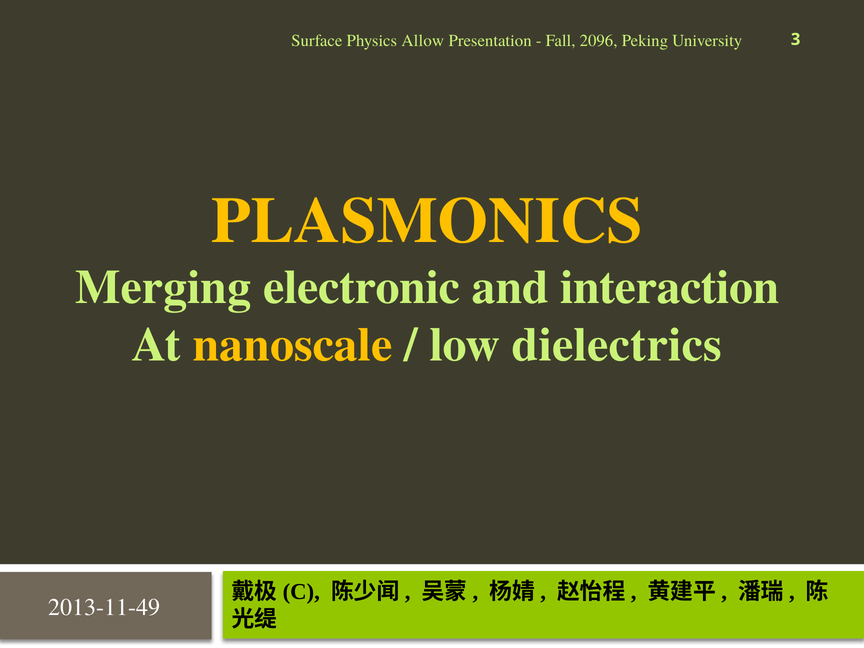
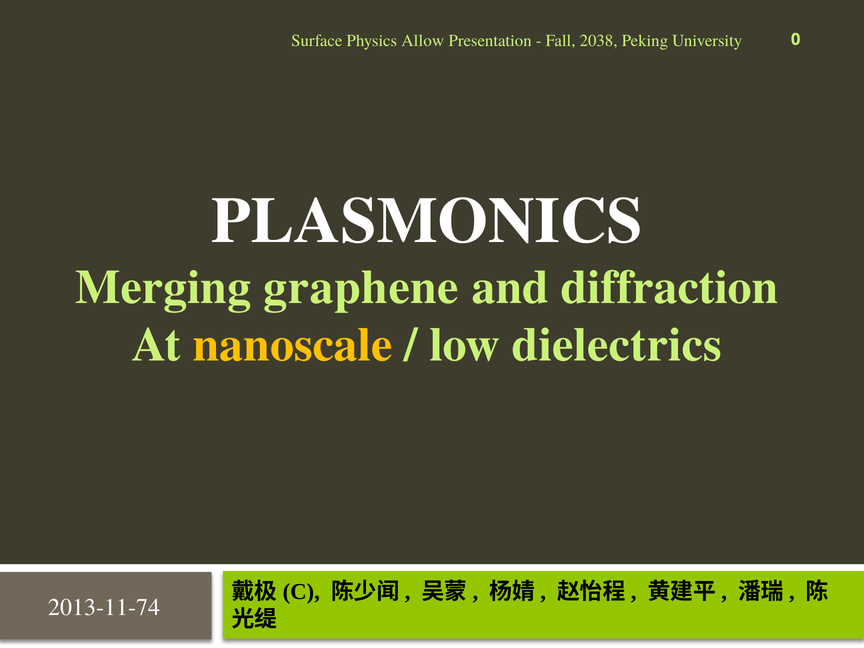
2096: 2096 -> 2038
3: 3 -> 0
PLASMONICS colour: yellow -> white
electronic: electronic -> graphene
interaction: interaction -> diffraction
2013-11-49: 2013-11-49 -> 2013-11-74
